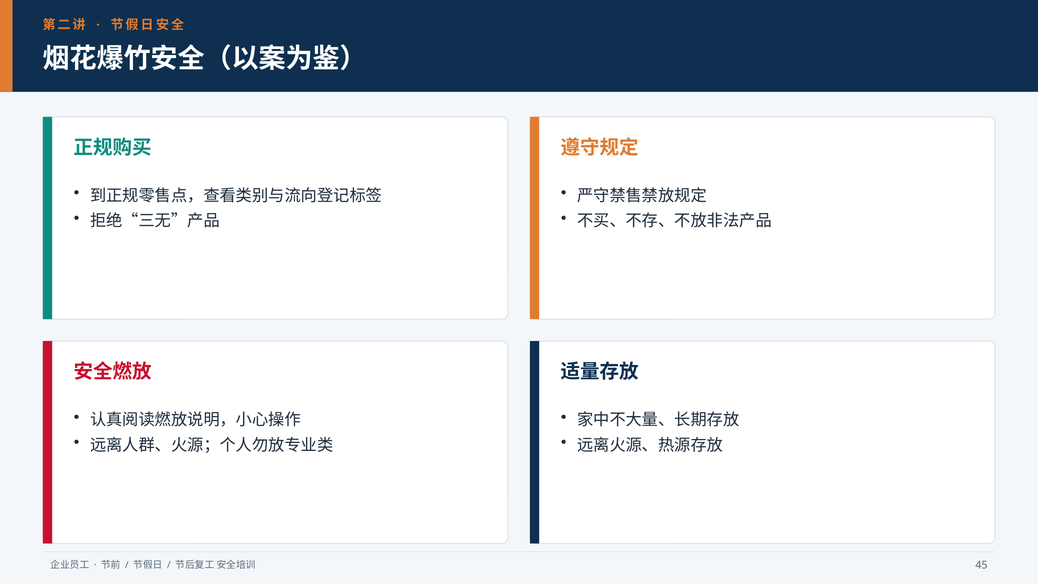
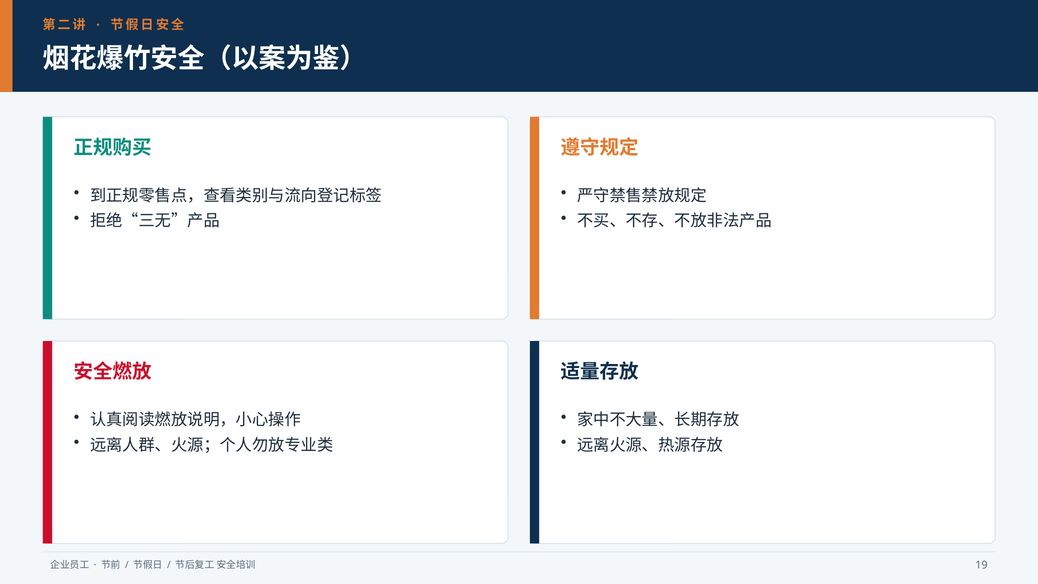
45: 45 -> 19
